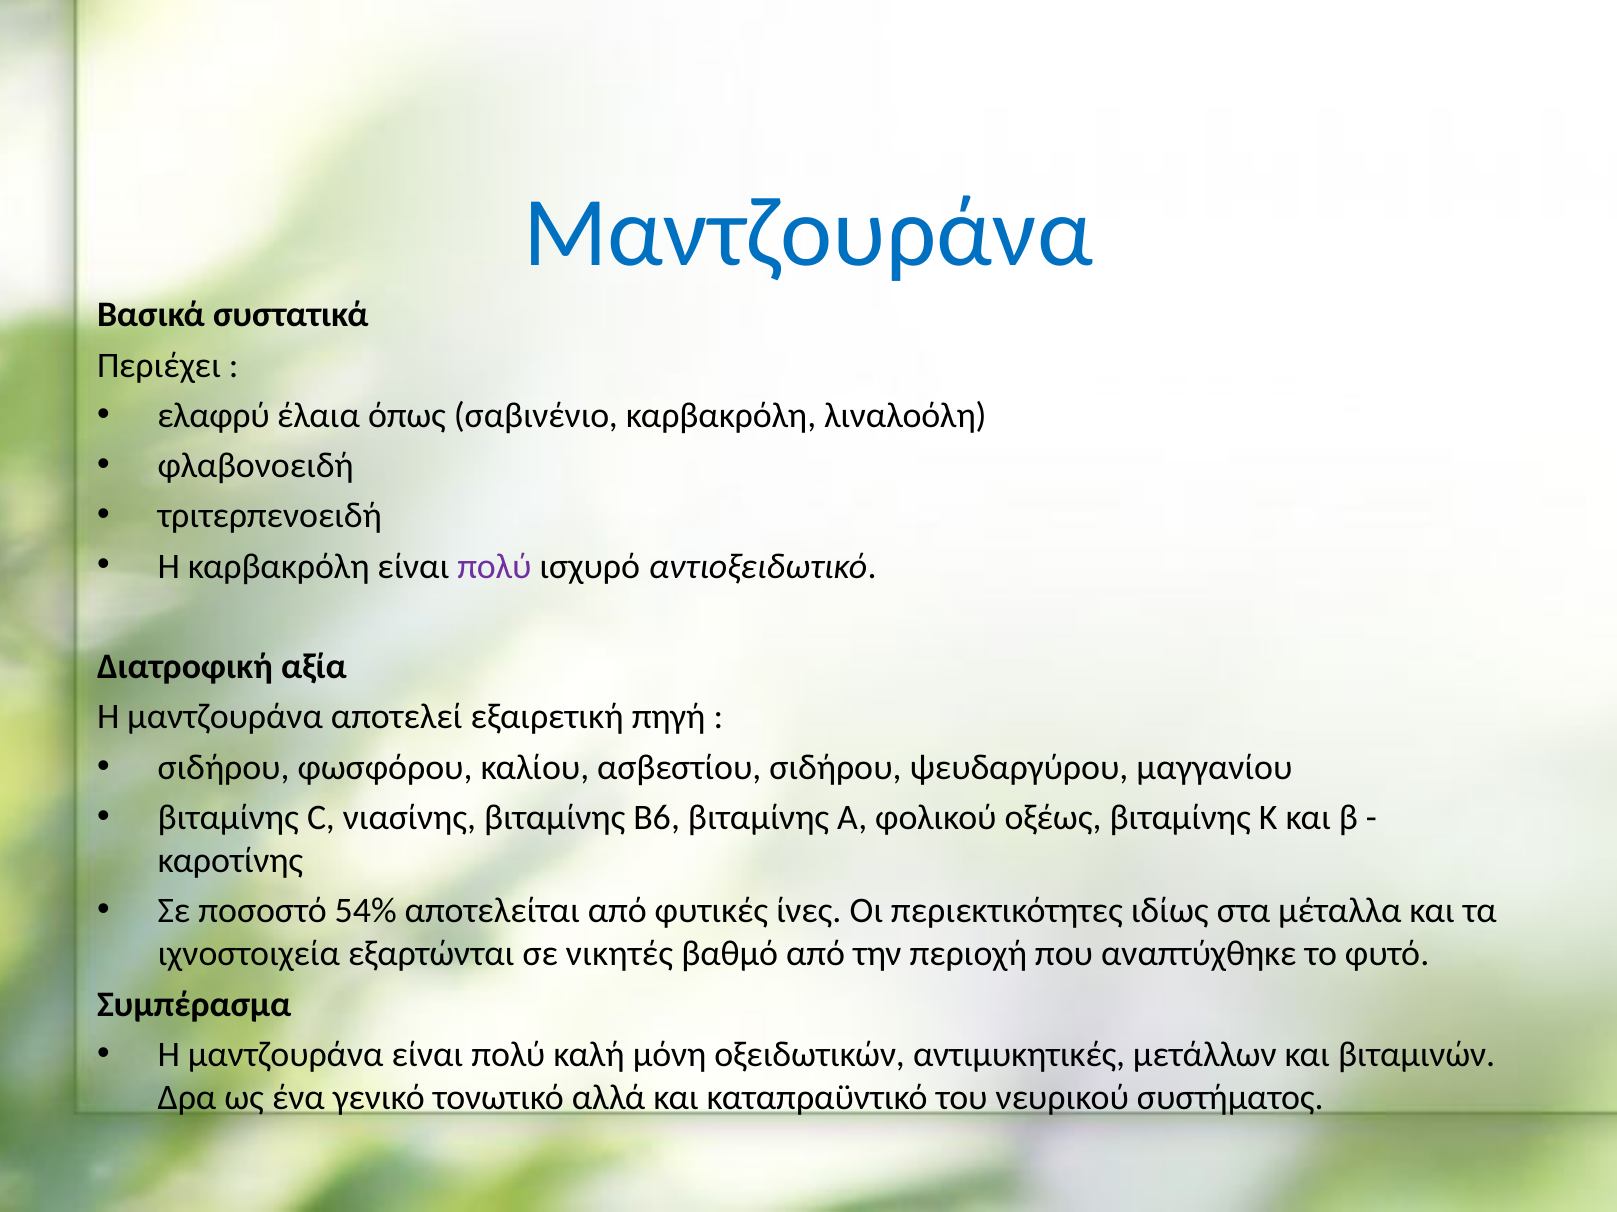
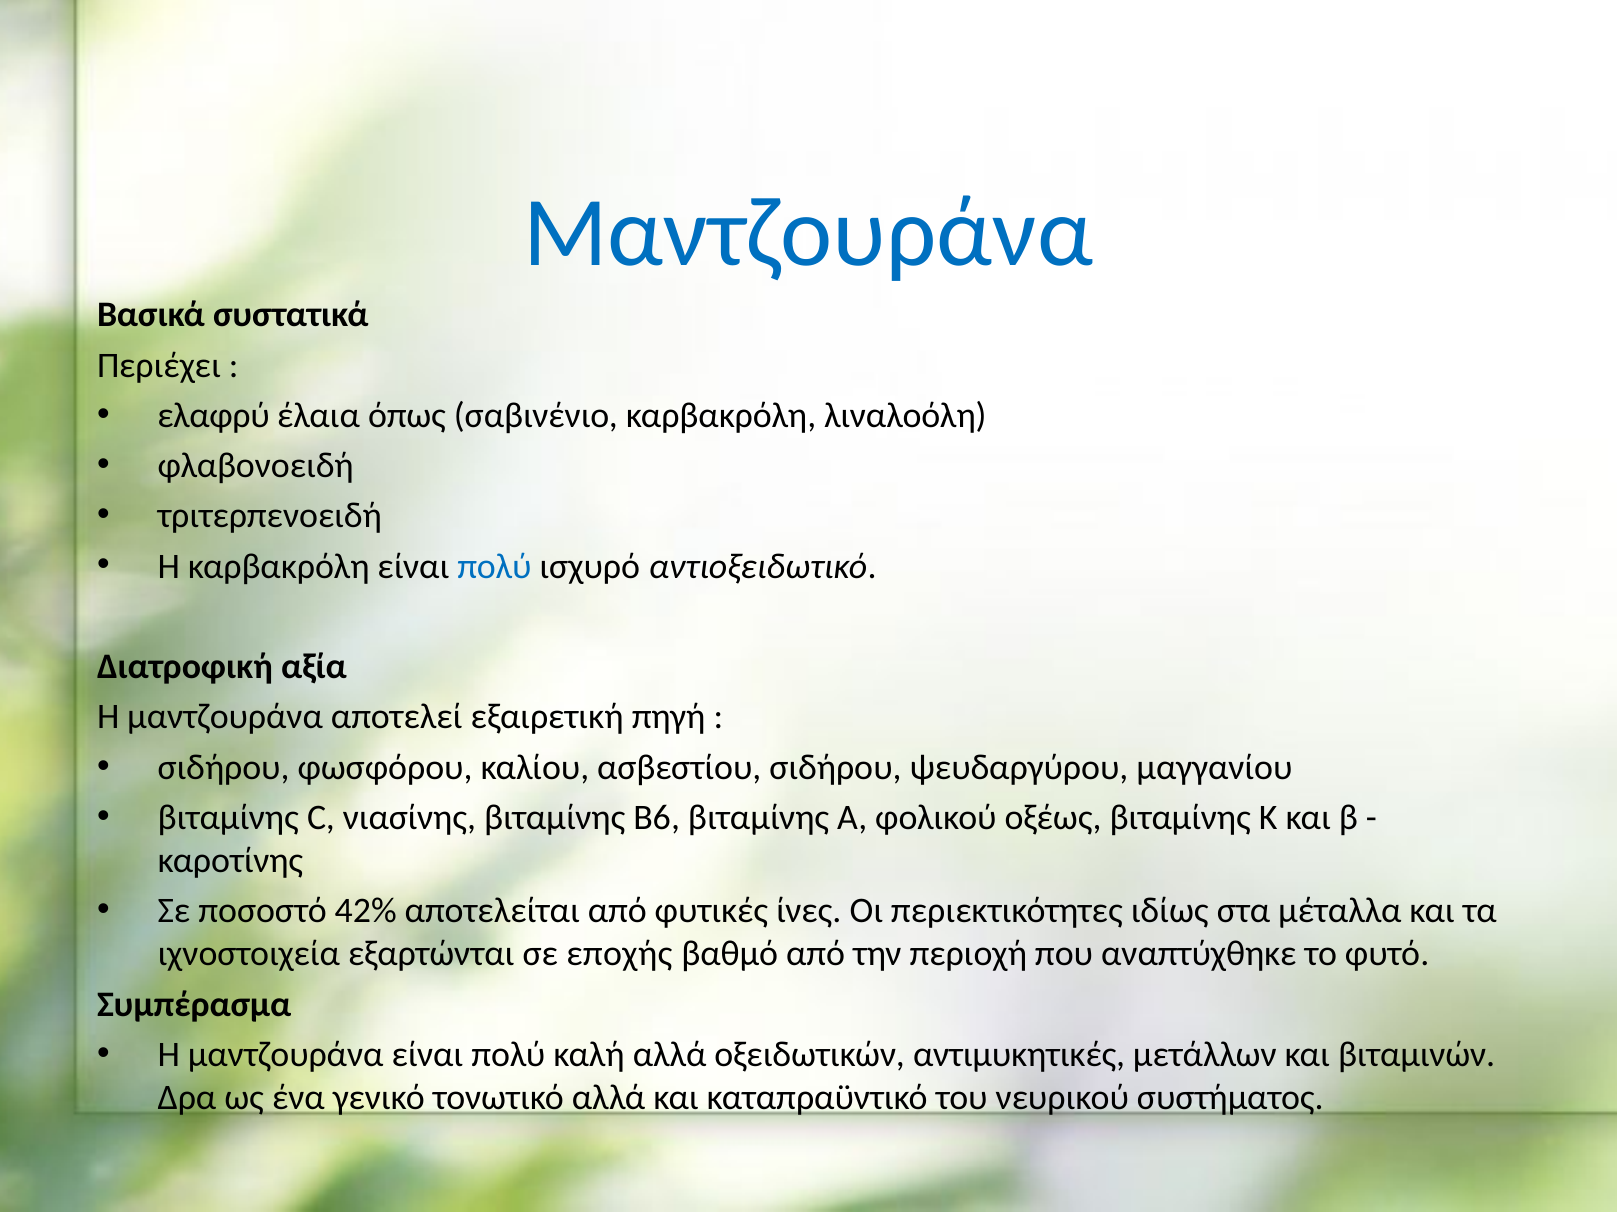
πολύ at (494, 567) colour: purple -> blue
54%: 54% -> 42%
νικητές: νικητές -> εποχής
καλή μόνη: μόνη -> αλλά
